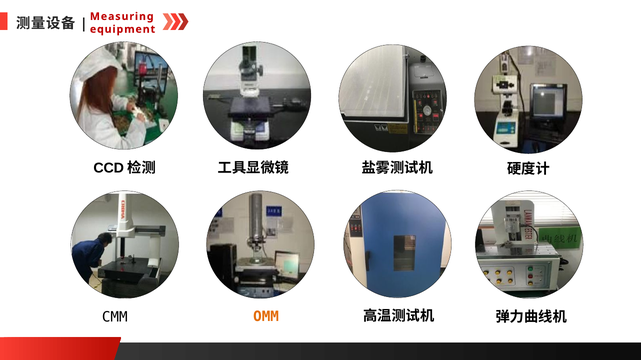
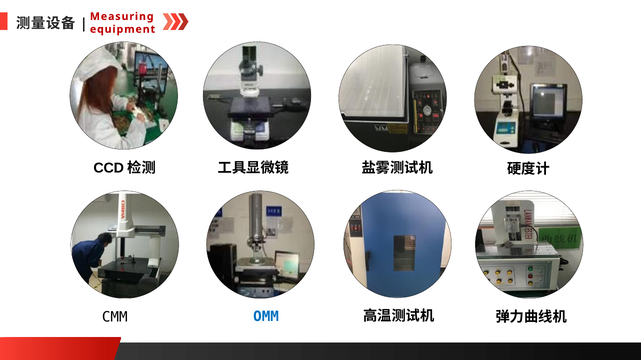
OMM colour: orange -> blue
